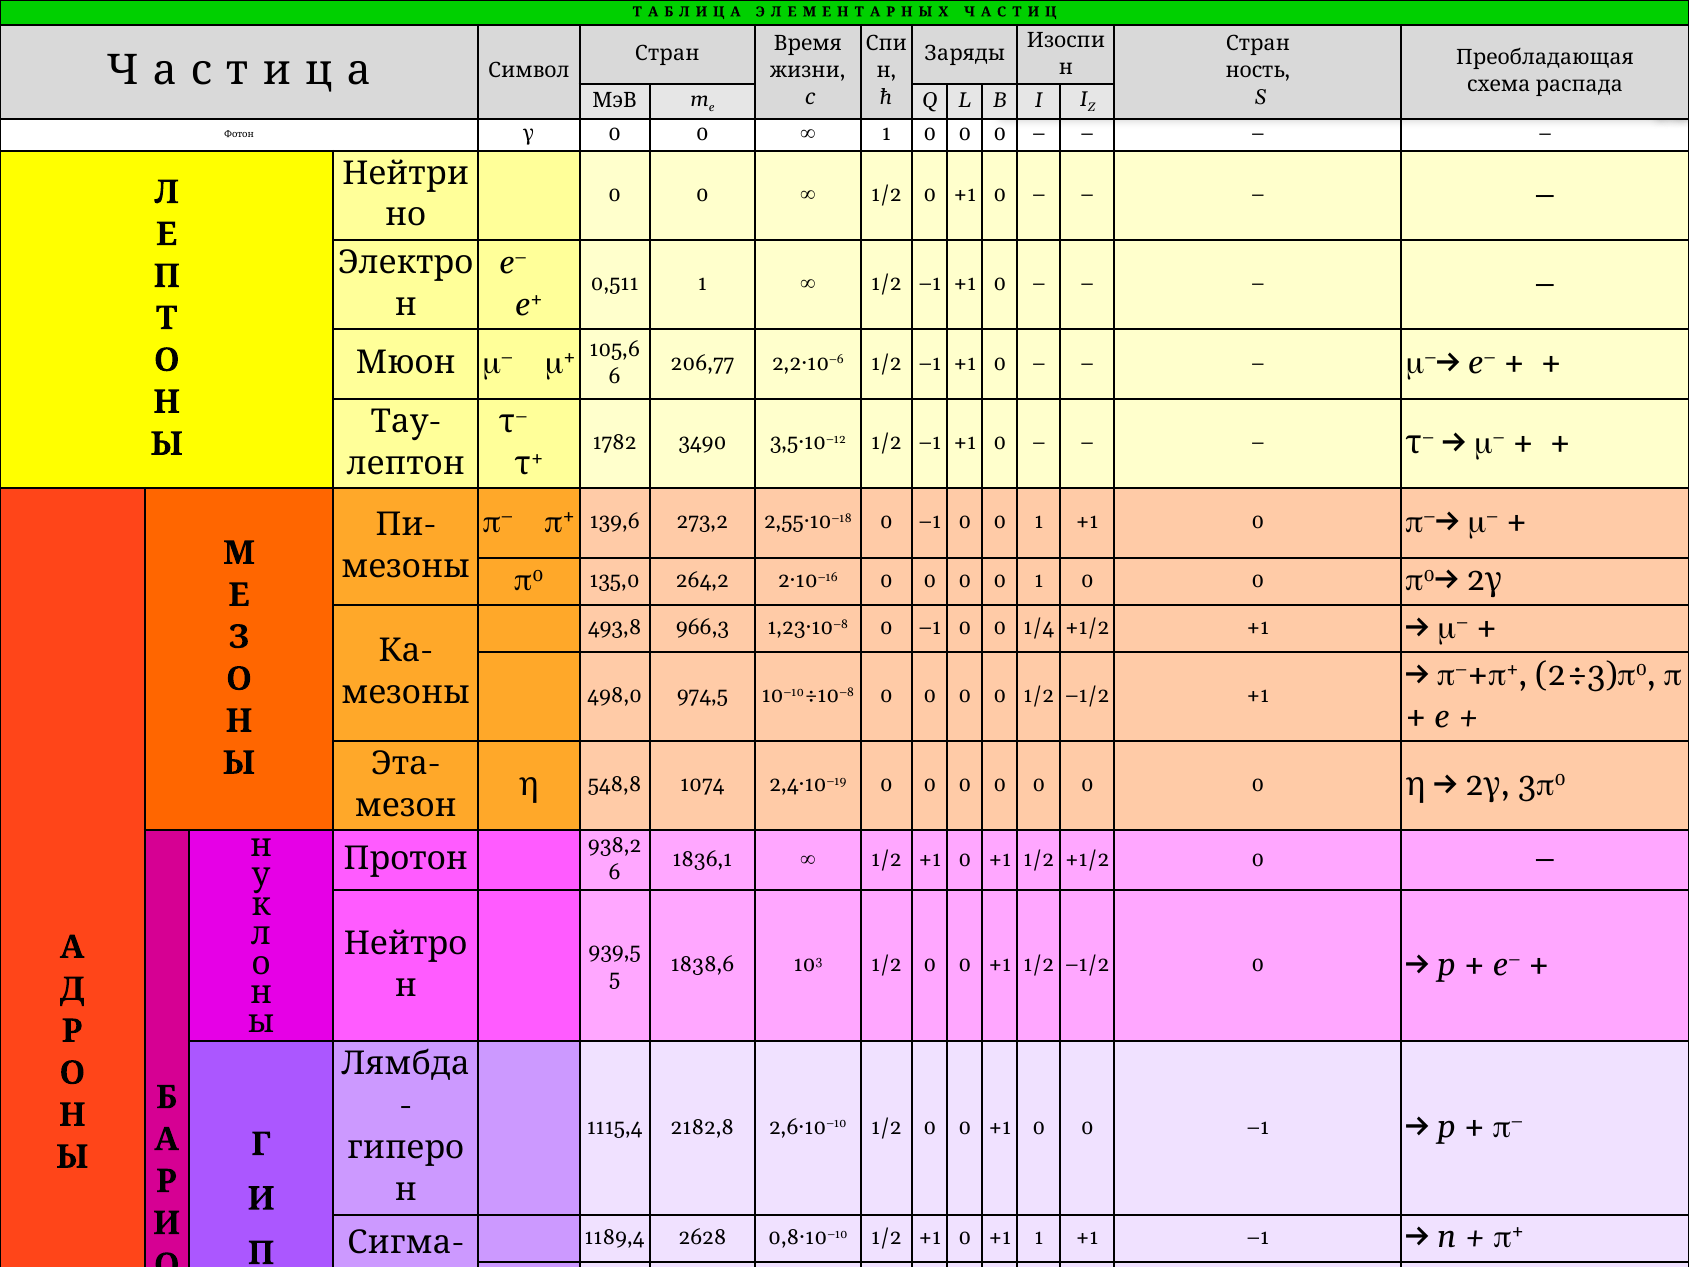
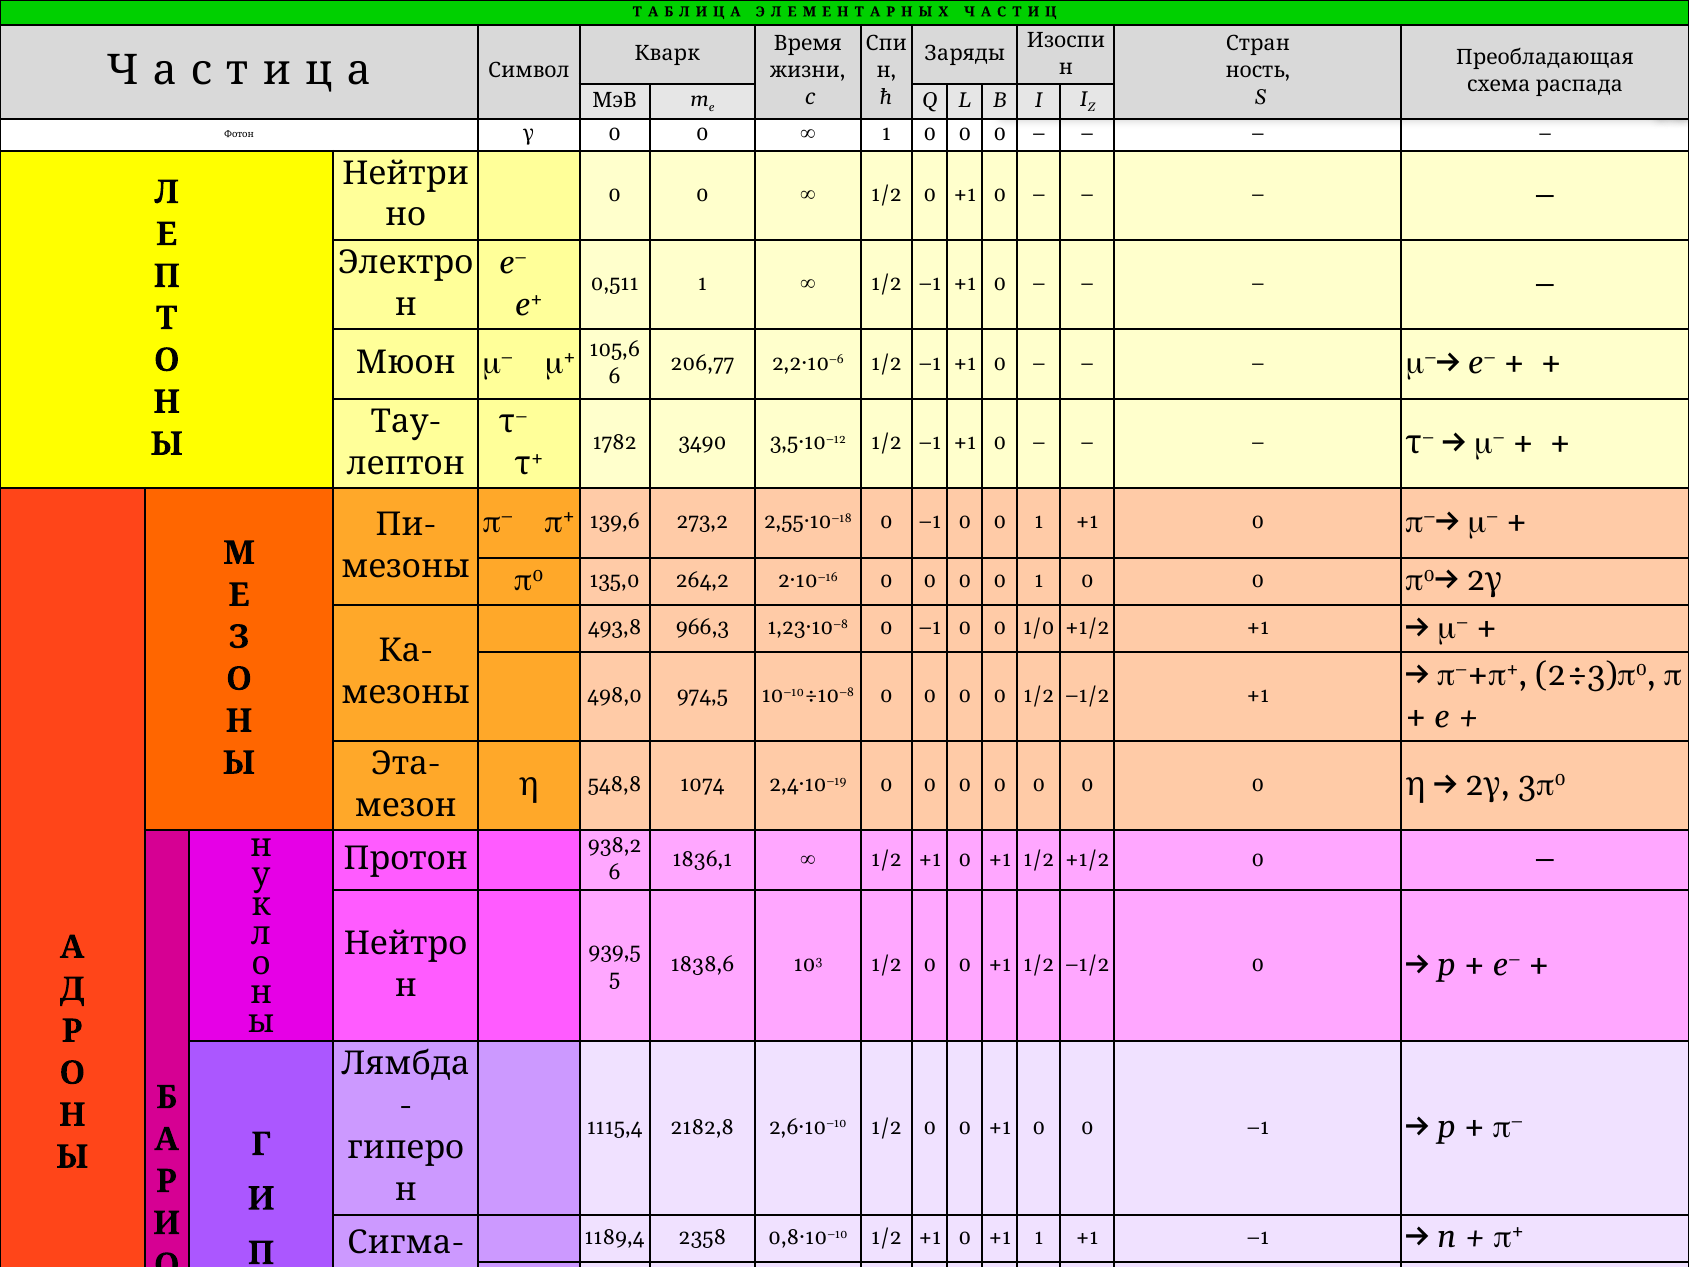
Стран at (667, 54): Стран -> Кварк
1/4: 1/4 -> 1/0
2628: 2628 -> 2358
